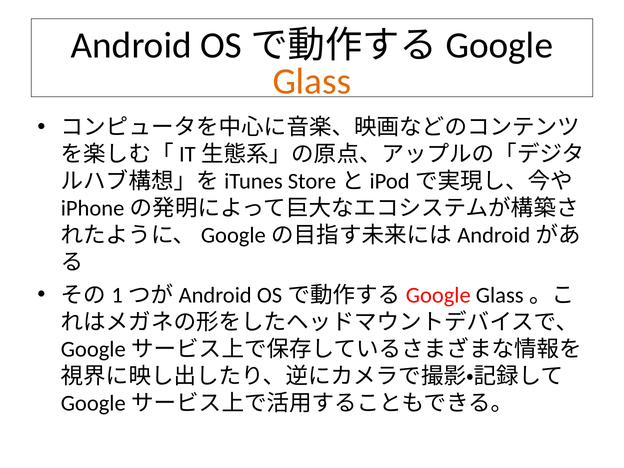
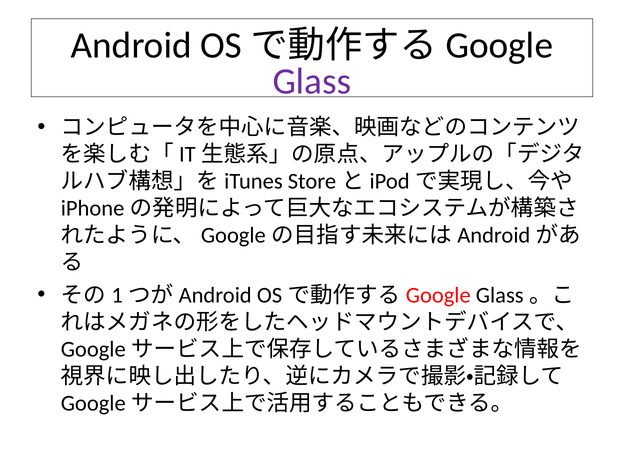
Glass at (312, 81) colour: orange -> purple
